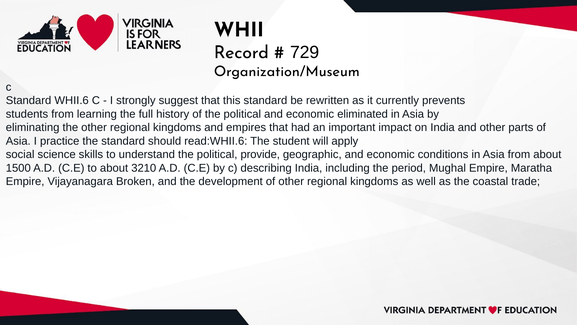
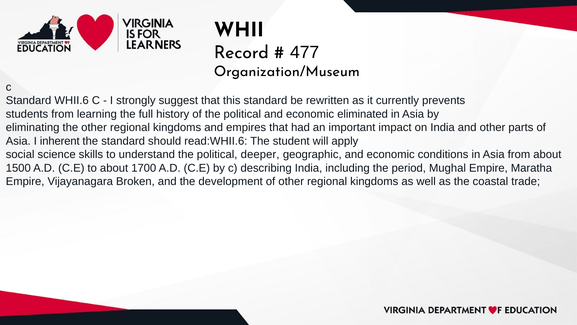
729: 729 -> 477
practice: practice -> inherent
provide: provide -> deeper
3210: 3210 -> 1700
